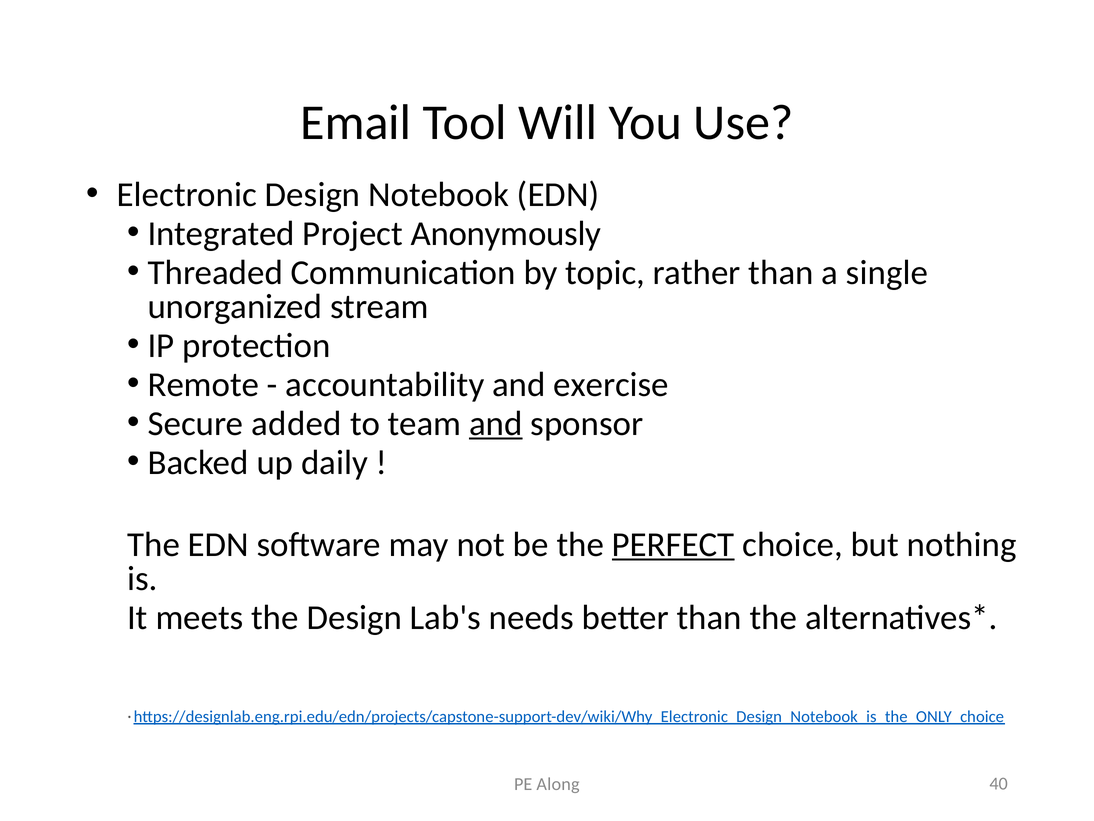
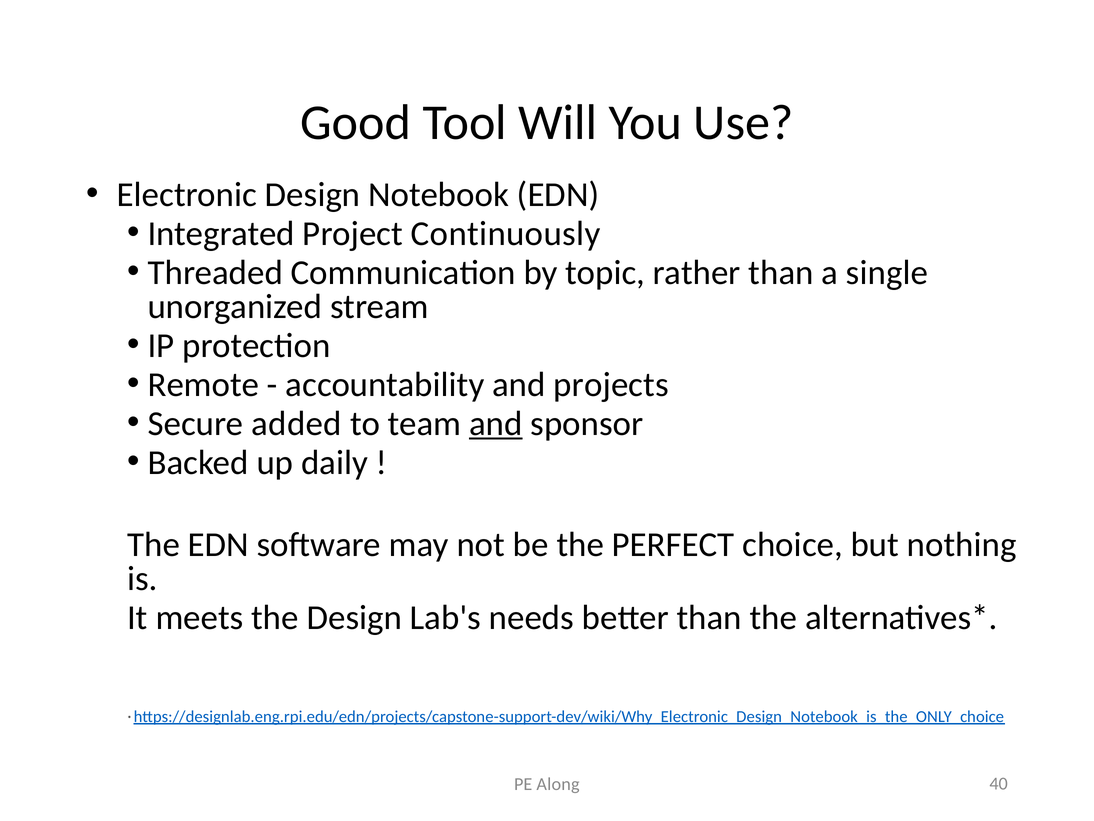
Email: Email -> Good
Anonymously: Anonymously -> Continuously
exercise: exercise -> projects
PERFECT underline: present -> none
